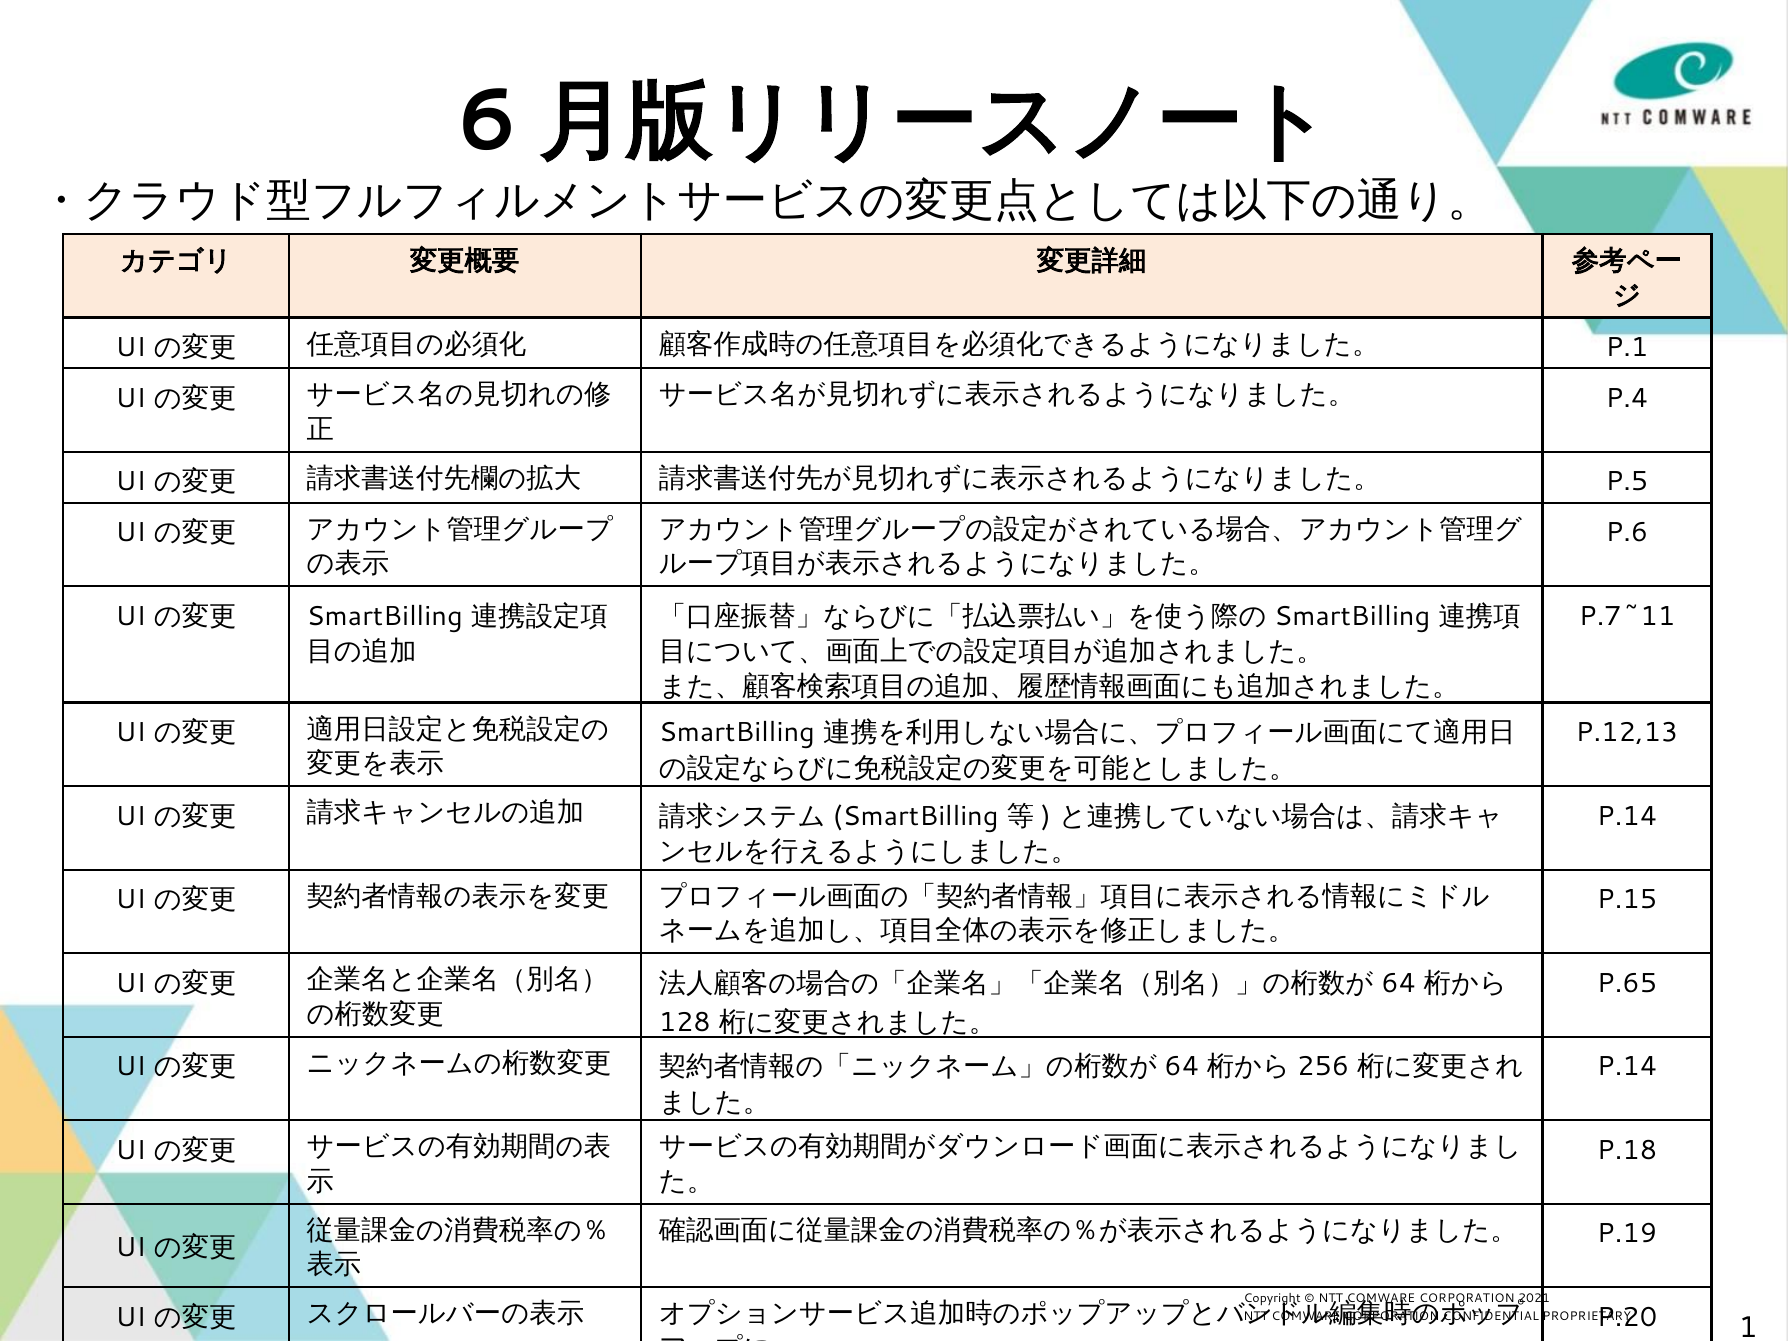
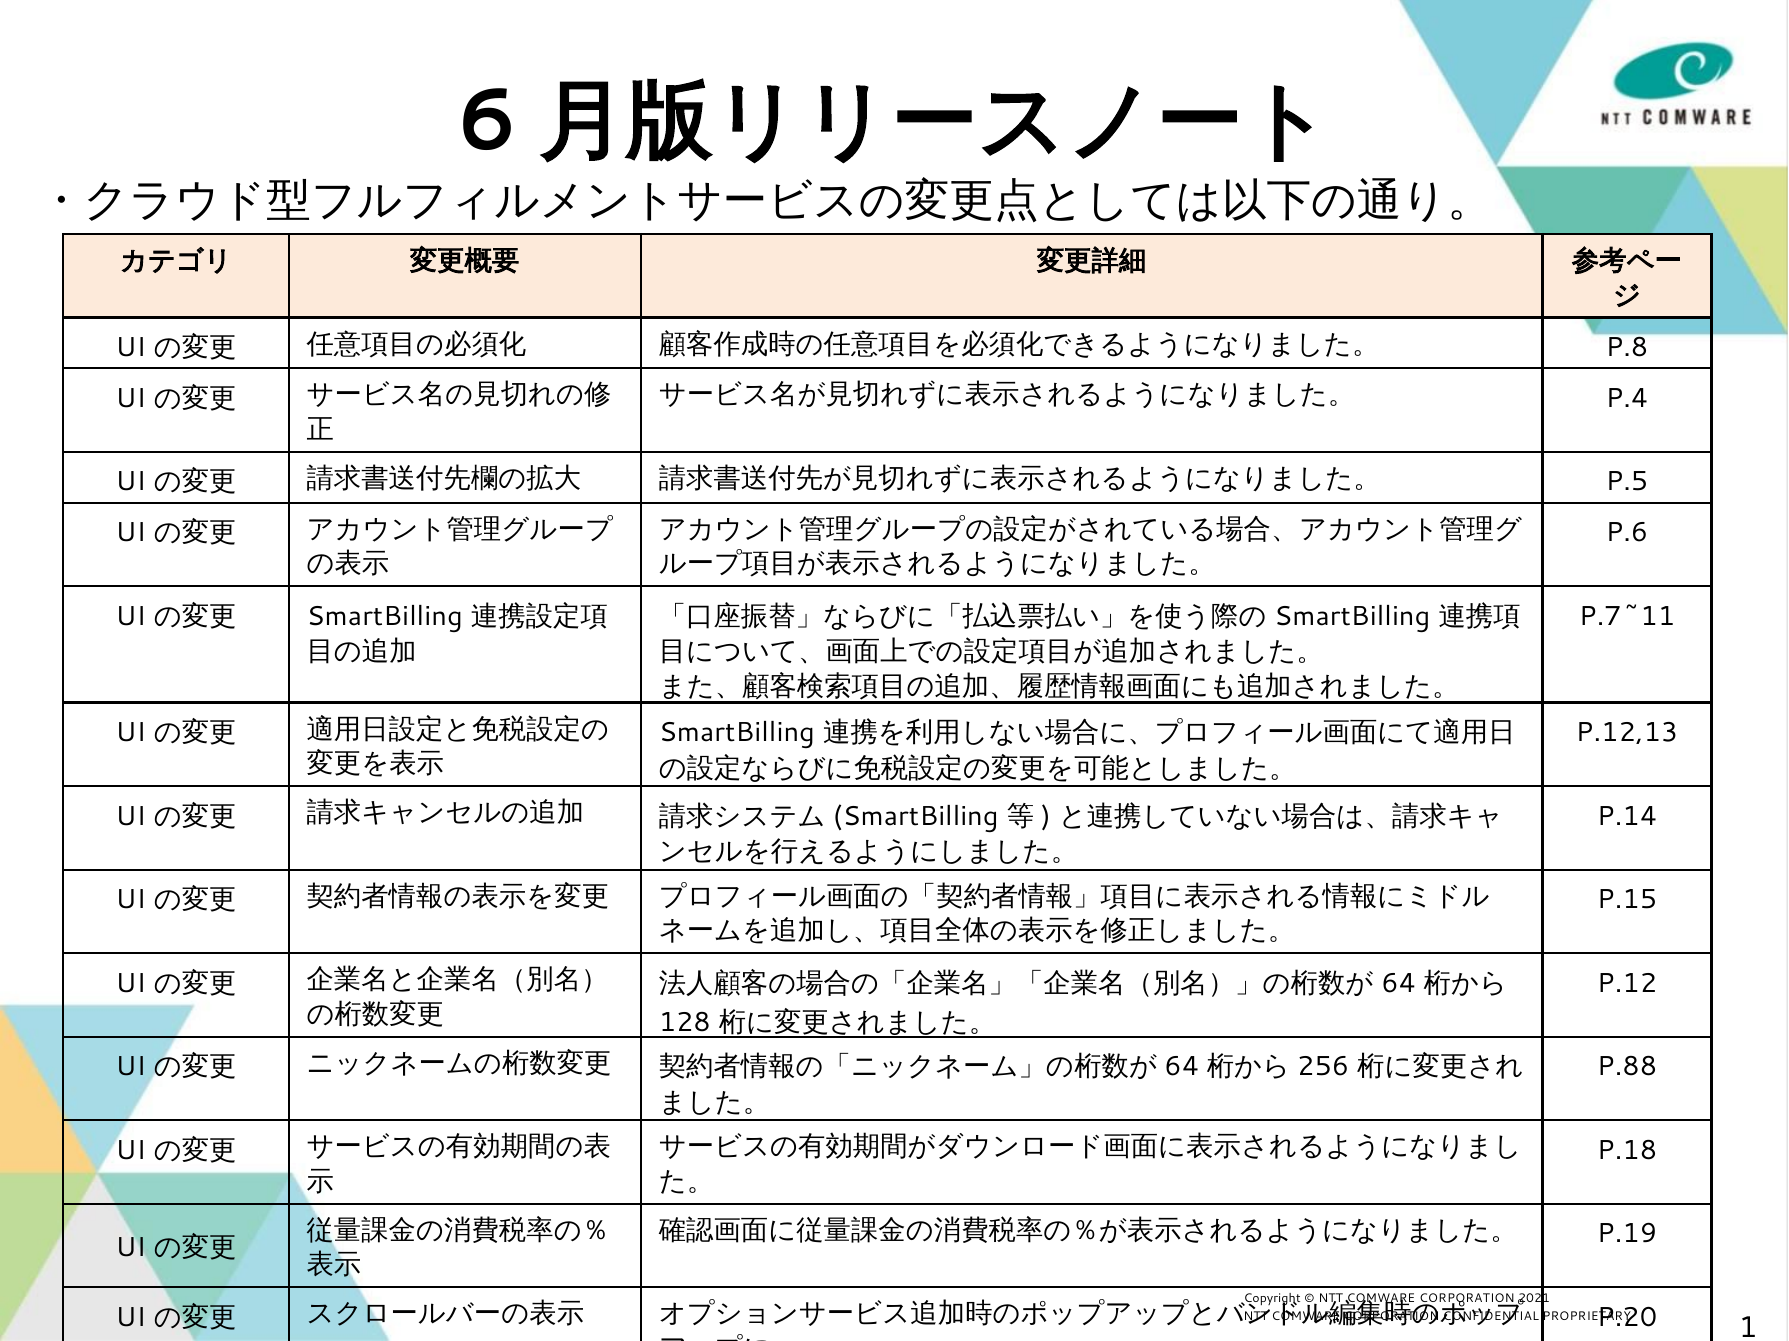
P.1: P.1 -> P.8
P.65: P.65 -> P.12
P.14 at (1627, 1067): P.14 -> P.88
